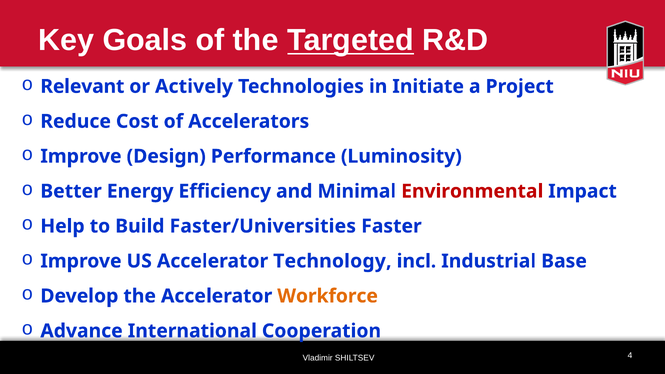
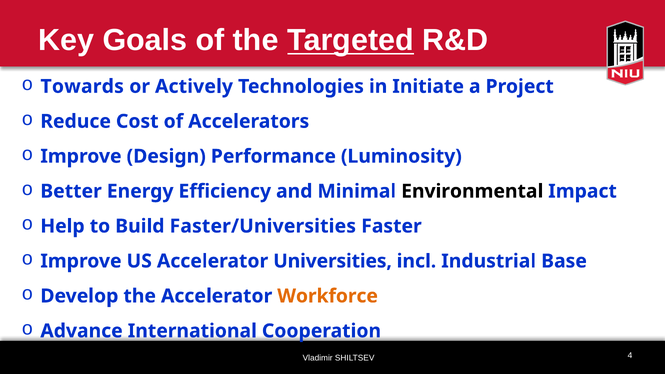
Relevant: Relevant -> Towards
Environmental colour: red -> black
Technology: Technology -> Universities
